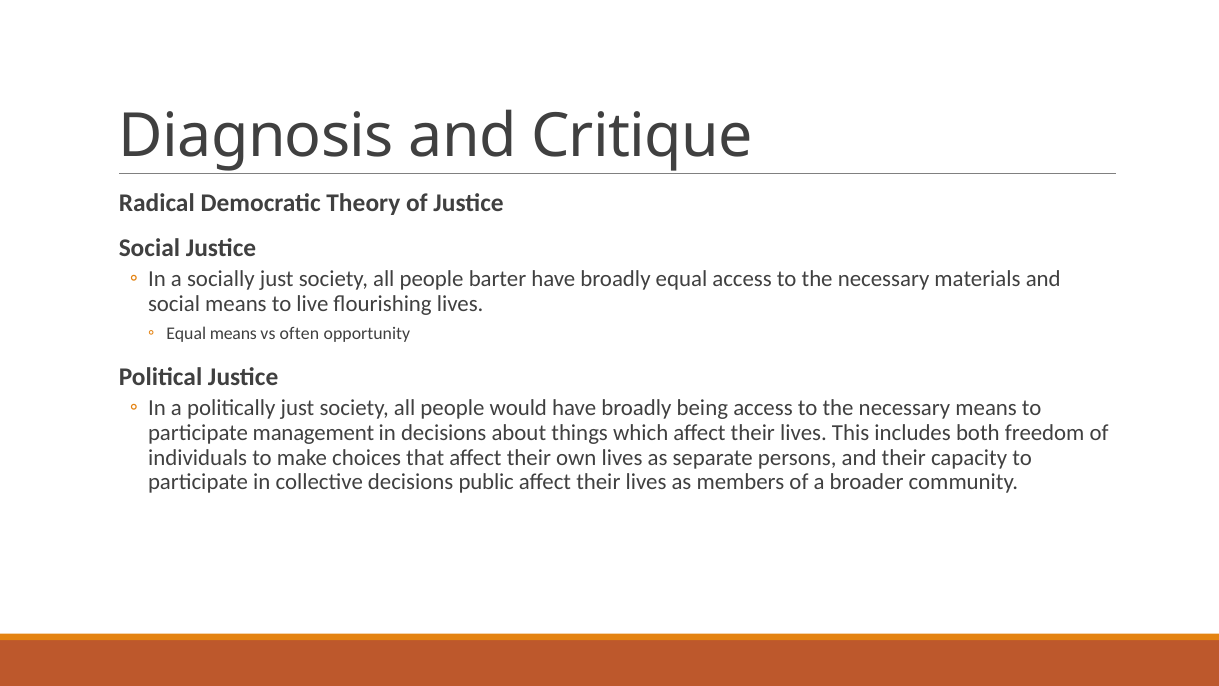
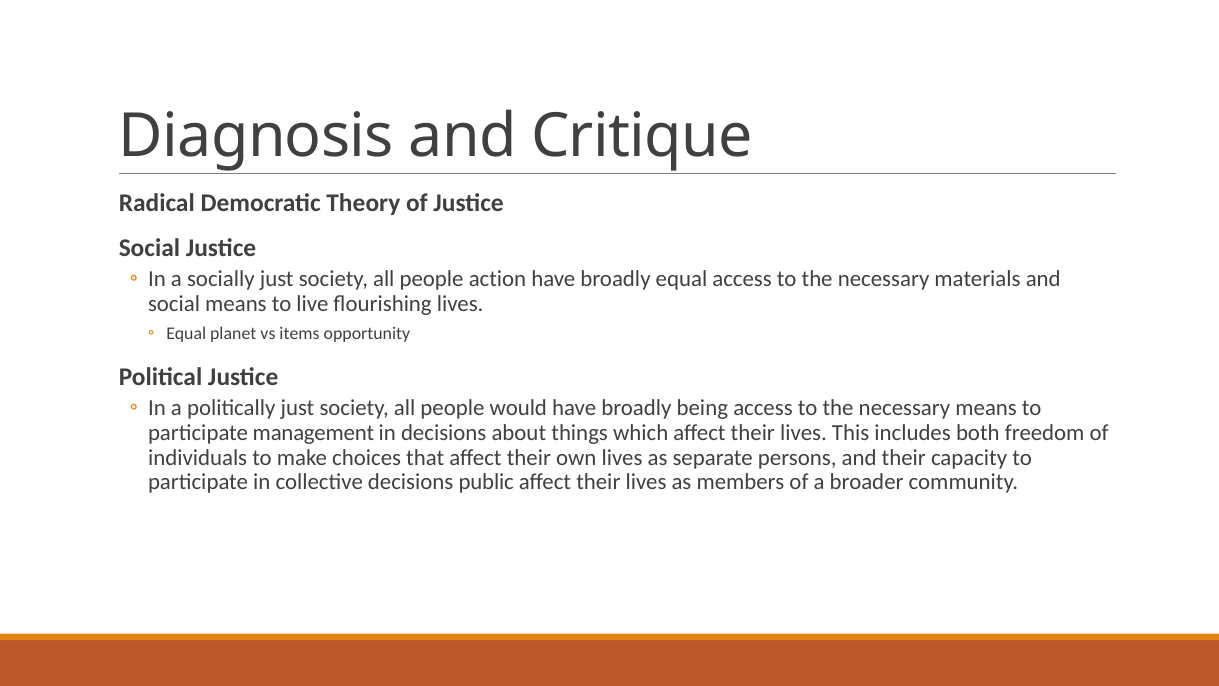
barter: barter -> action
Equal means: means -> planet
often: often -> items
